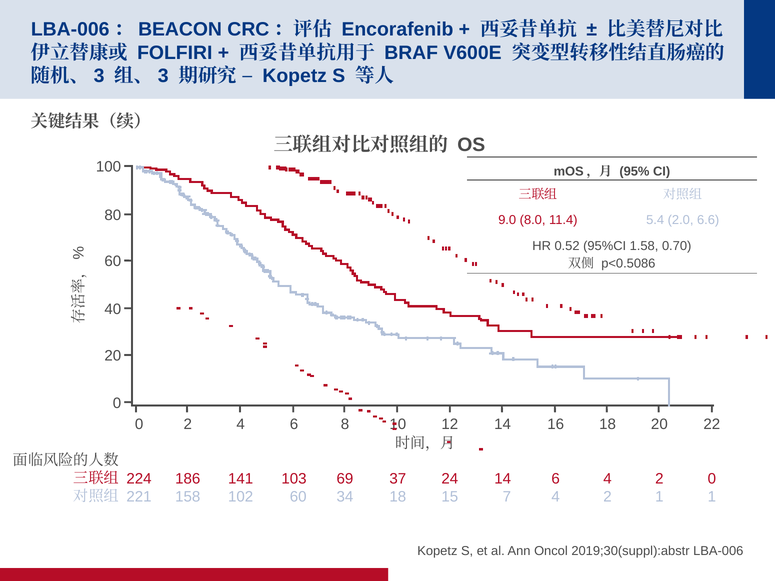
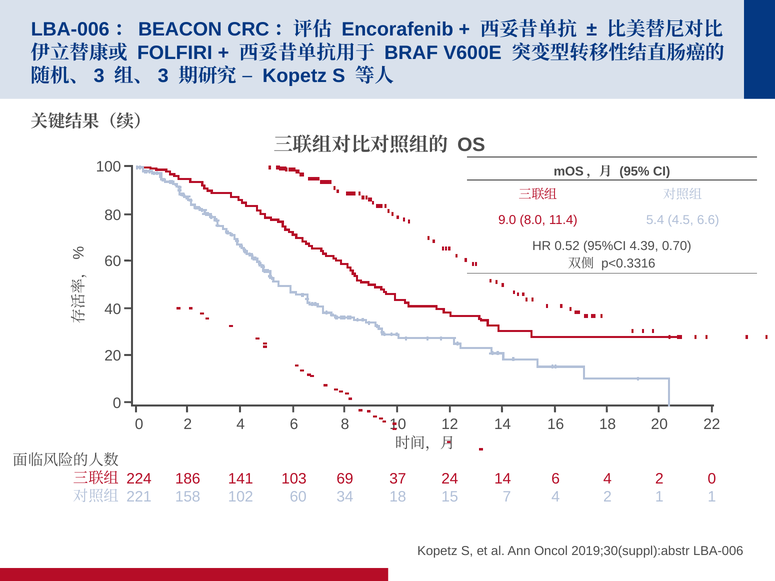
2.0: 2.0 -> 4.5
1.58: 1.58 -> 4.39
p<0.5086: p<0.5086 -> p<0.3316
